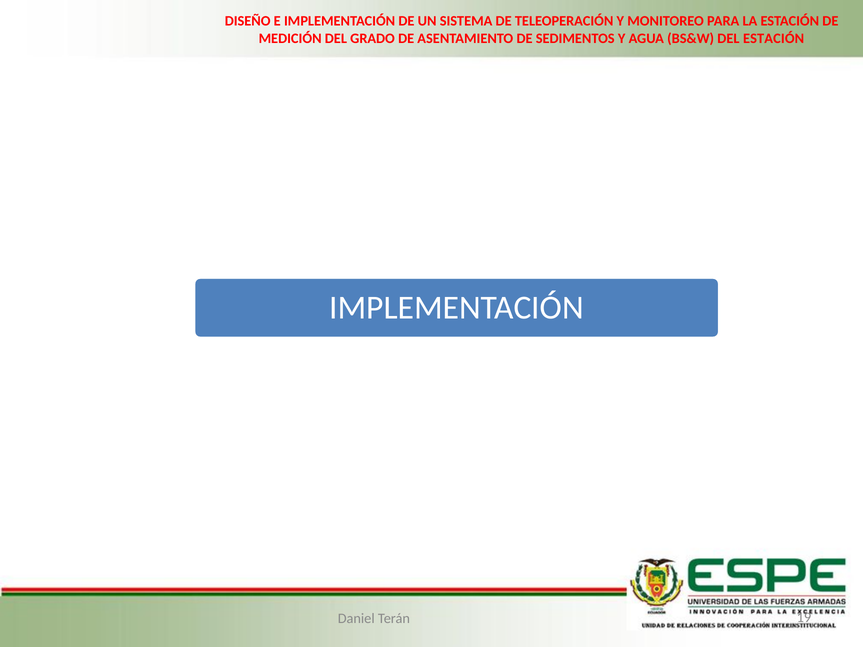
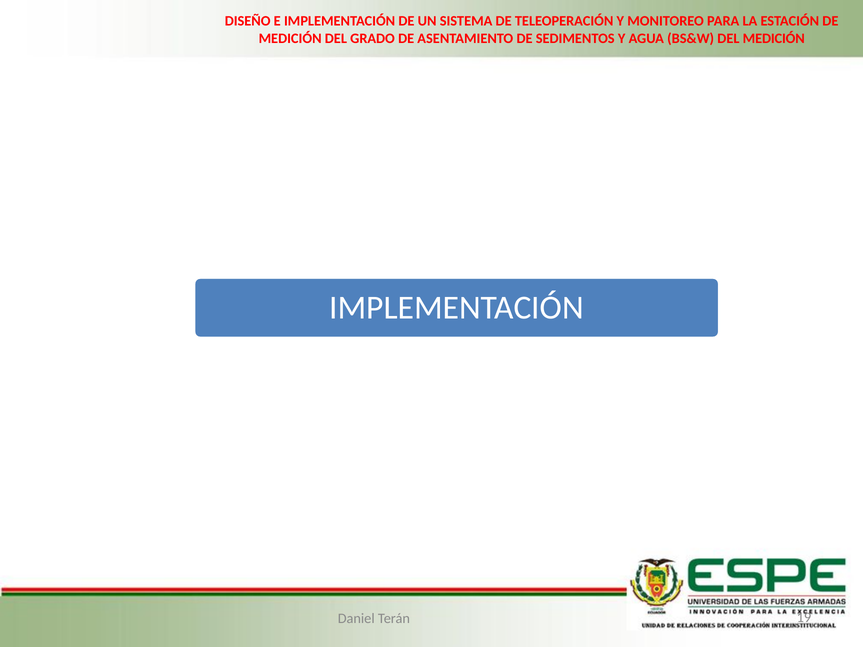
DEL ESTACIÓN: ESTACIÓN -> MEDICIÓN
